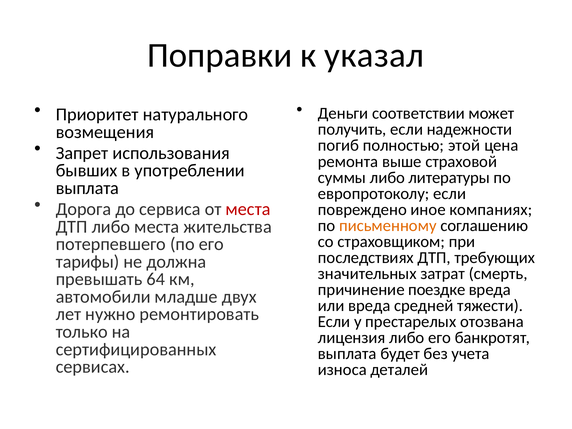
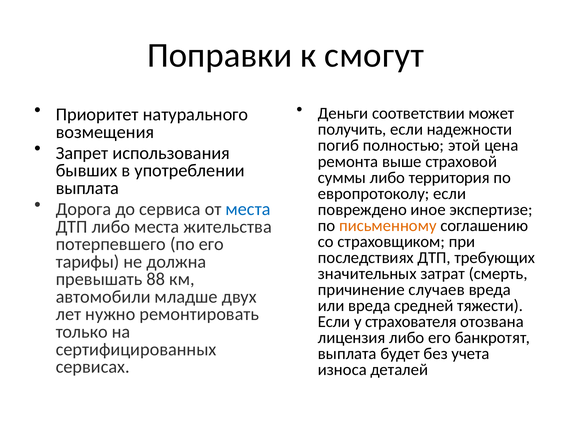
указал: указал -> смогут
литературы: литературы -> территория
места at (248, 209) colour: red -> blue
компаниях: компаниях -> экспертизе
64: 64 -> 88
поездке: поездке -> случаев
престарелых: престарелых -> страхователя
